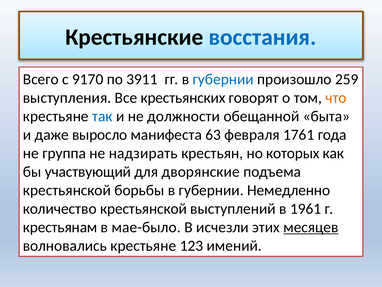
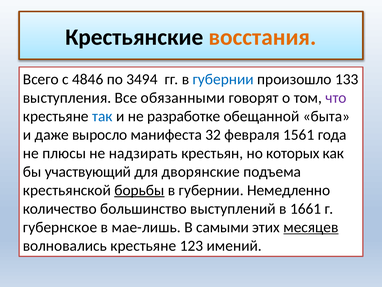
восстания colour: blue -> orange
9170: 9170 -> 4846
3911: 3911 -> 3494
259: 259 -> 133
крестьянских: крестьянских -> обязанными
что colour: orange -> purple
должности: должности -> разработке
63: 63 -> 32
1761: 1761 -> 1561
группа: группа -> плюсы
борьбы underline: none -> present
количество крестьянской: крестьянской -> большинство
1961: 1961 -> 1661
крестьянам: крестьянам -> губернское
мае-было: мае-было -> мае-лишь
исчезли: исчезли -> самыми
